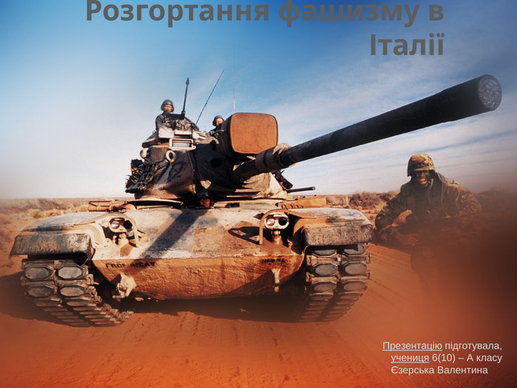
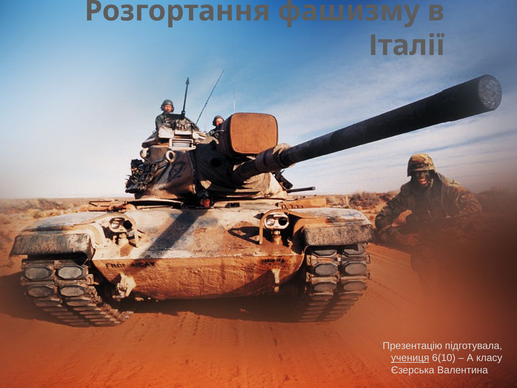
Презентацію underline: present -> none
